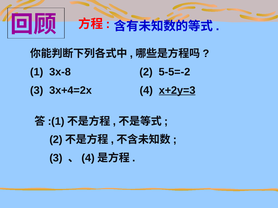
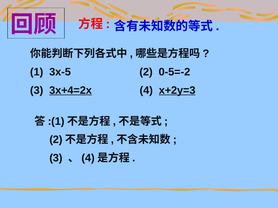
3x-8: 3x-8 -> 3x-5
5-5=-2: 5-5=-2 -> 0-5=-2
3x+4=2x underline: none -> present
